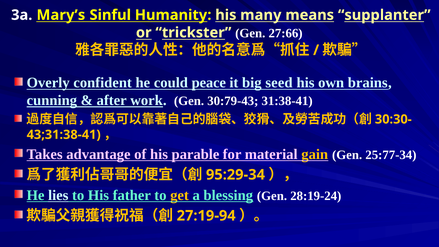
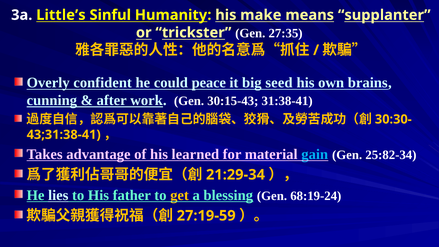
Mary’s: Mary’s -> Little’s
many: many -> make
27:66: 27:66 -> 27:35
30:79-43: 30:79-43 -> 30:15-43
parable: parable -> learned
gain colour: yellow -> light blue
25:77-34: 25:77-34 -> 25:82-34
95:29-34: 95:29-34 -> 21:29-34
28:19-24: 28:19-24 -> 68:19-24
27:19-94: 27:19-94 -> 27:19-59
